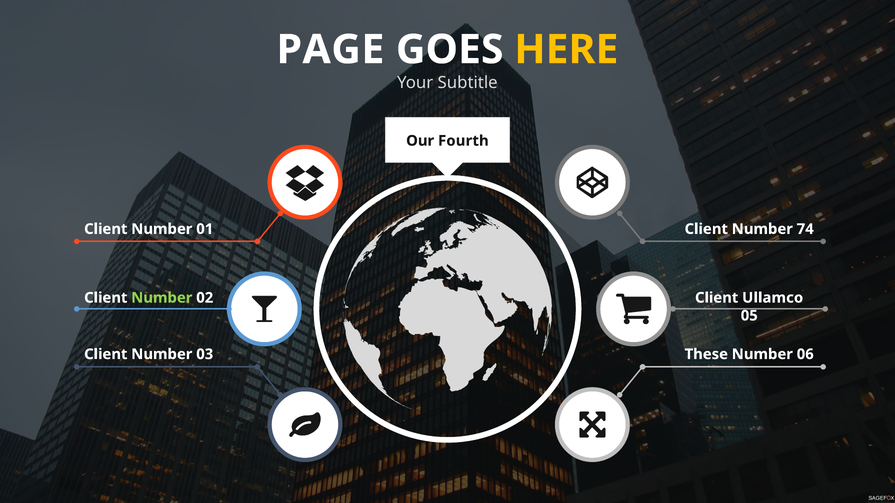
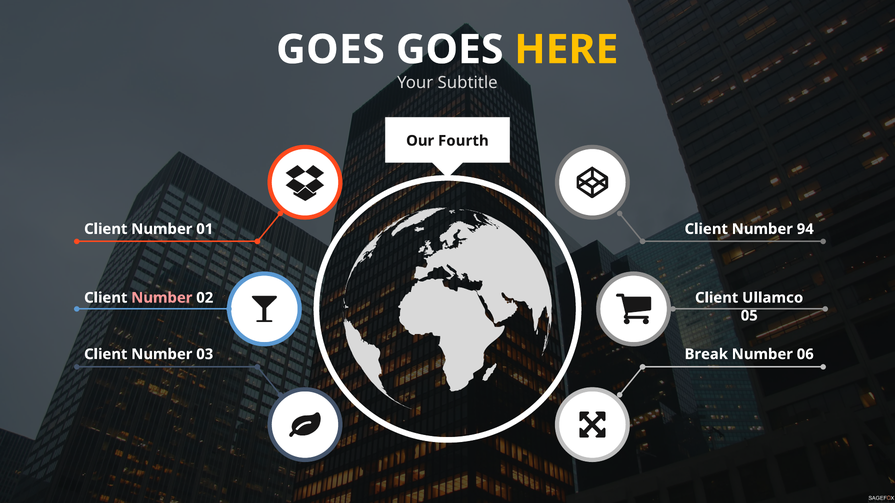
PAGE at (330, 50): PAGE -> GOES
74: 74 -> 94
Number at (162, 298) colour: light green -> pink
These: These -> Break
